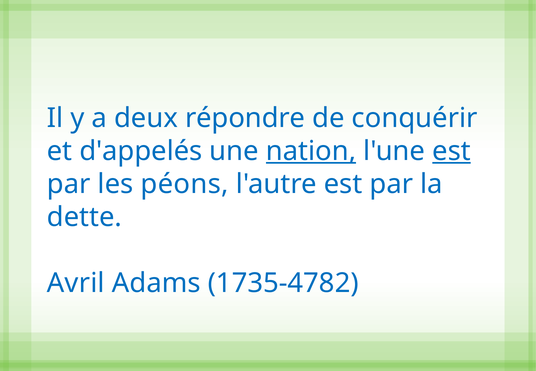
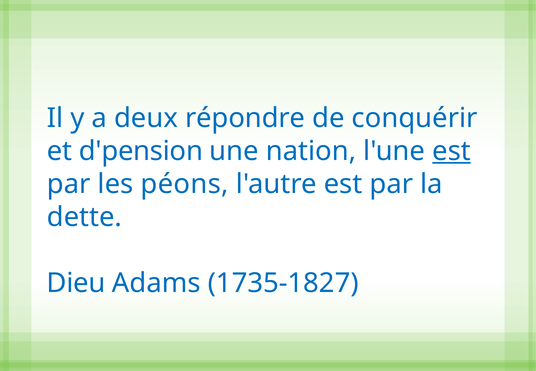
d'appelés: d'appelés -> d'pension
nation underline: present -> none
Avril: Avril -> Dieu
1735-4782: 1735-4782 -> 1735-1827
